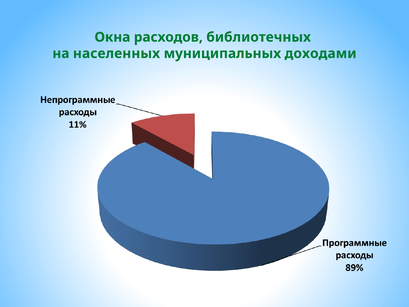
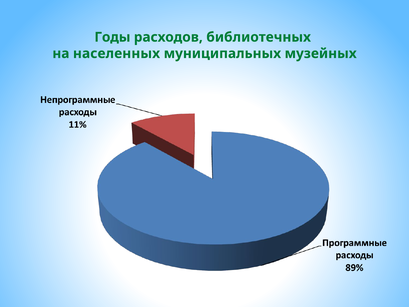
Окна: Окна -> Годы
доходами: доходами -> музейных
